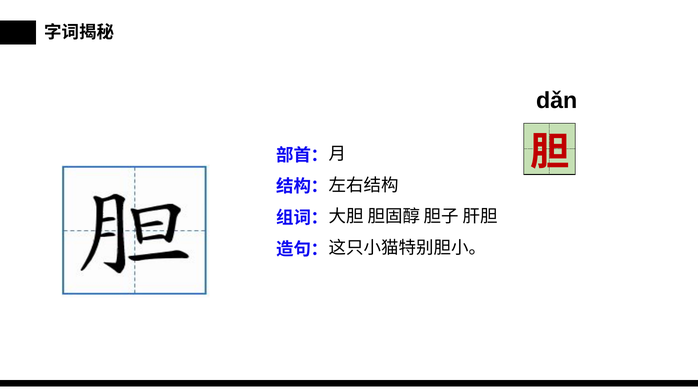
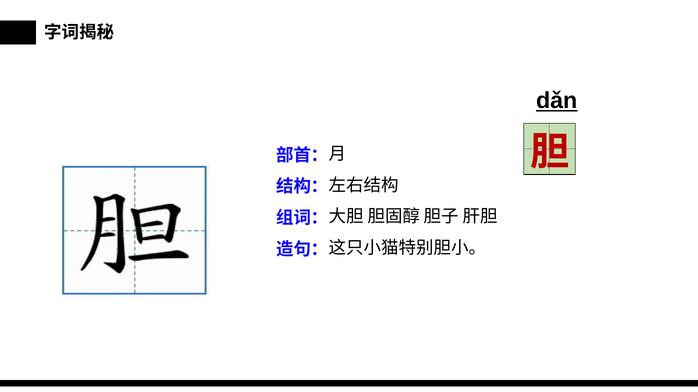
dǎn underline: none -> present
